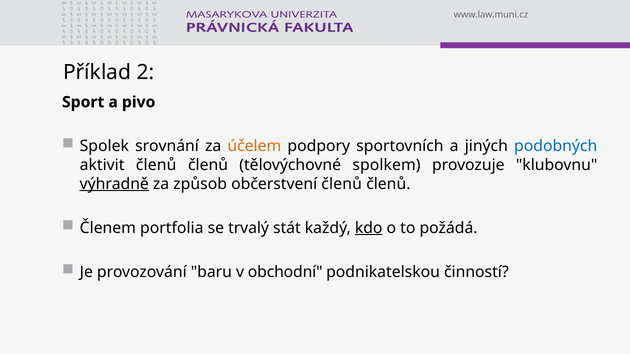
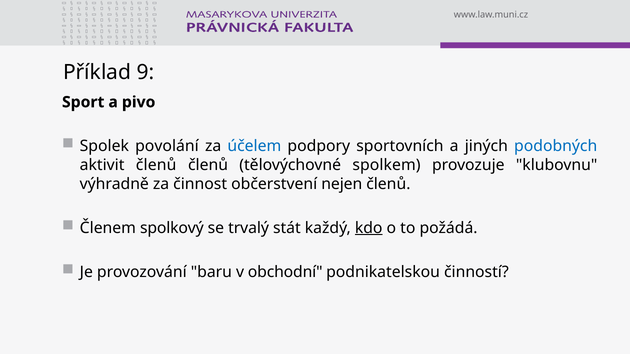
2: 2 -> 9
srovnání: srovnání -> povolání
účelem colour: orange -> blue
výhradně underline: present -> none
způsob: způsob -> činnost
občerstvení členů: členů -> nejen
portfolia: portfolia -> spolkový
